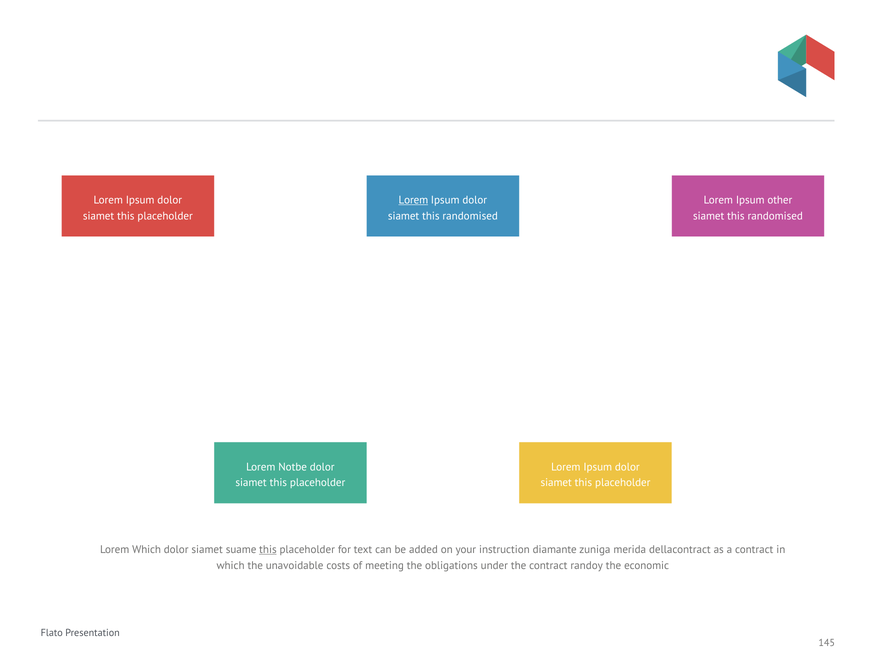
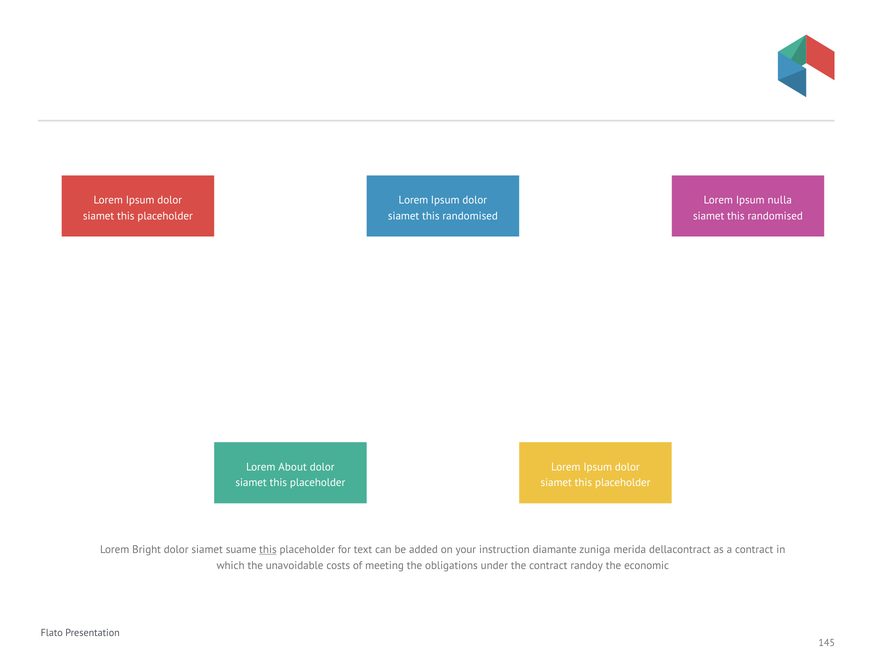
Lorem at (413, 200) underline: present -> none
other: other -> nulla
Notbe: Notbe -> About
Lorem Which: Which -> Bright
